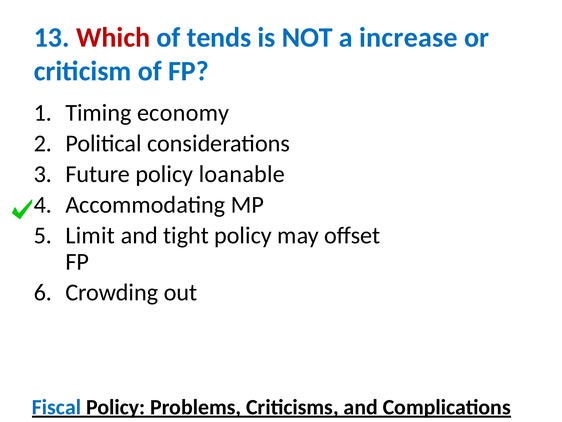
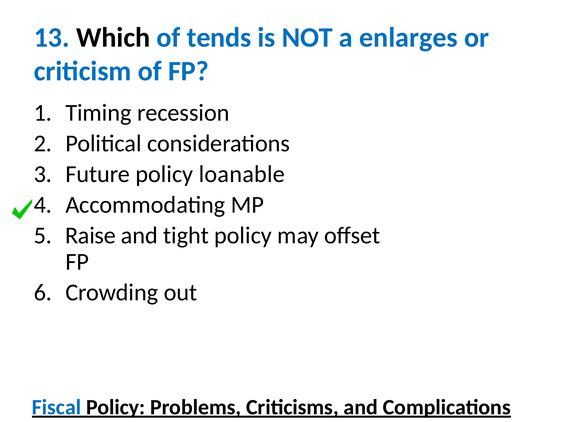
Which colour: red -> black
increase: increase -> enlarges
economy: economy -> recession
Limit: Limit -> Raise
